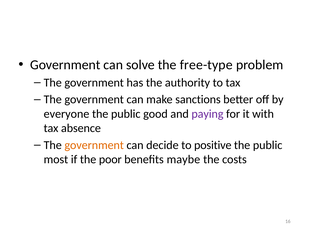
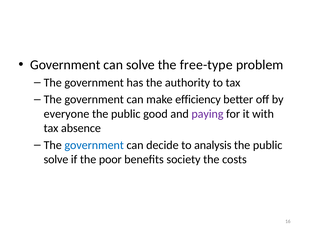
sanctions: sanctions -> efficiency
government at (94, 145) colour: orange -> blue
positive: positive -> analysis
most at (56, 159): most -> solve
maybe: maybe -> society
